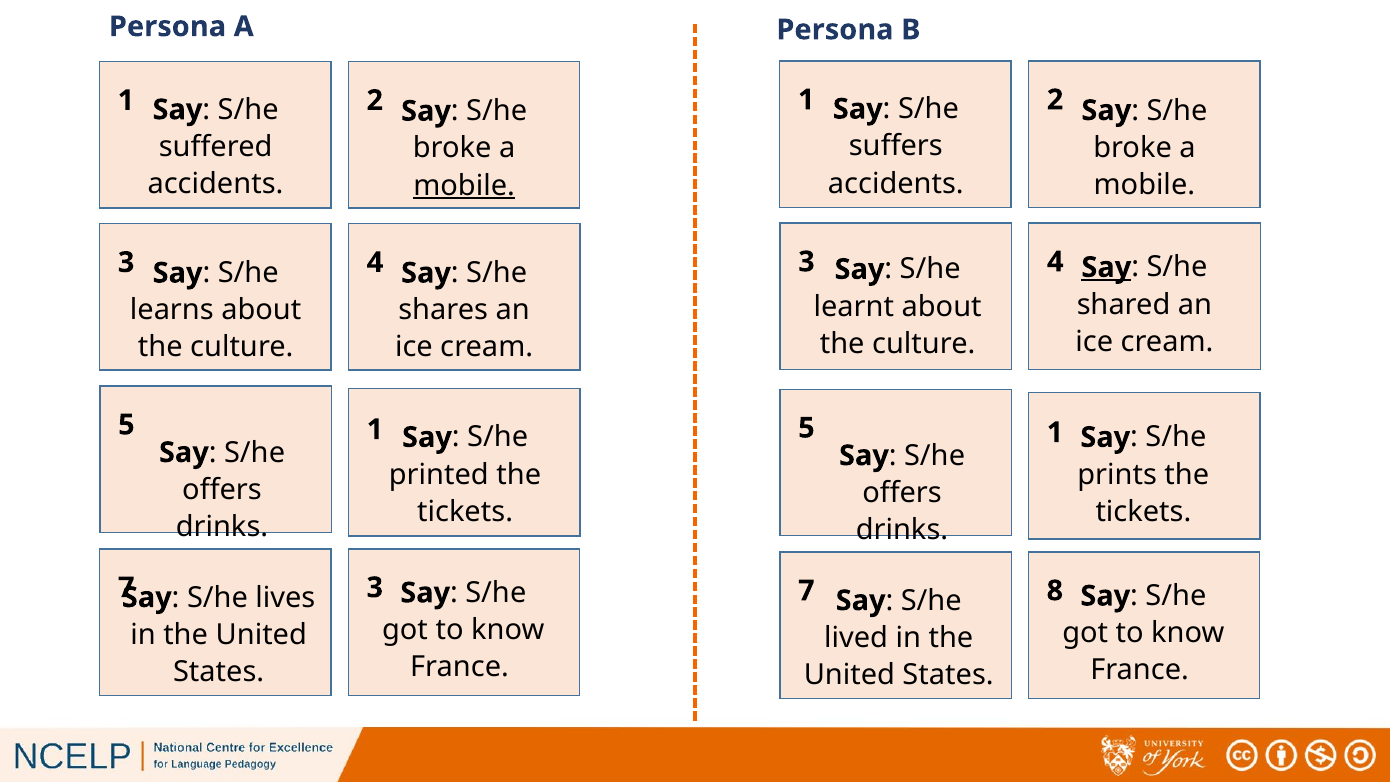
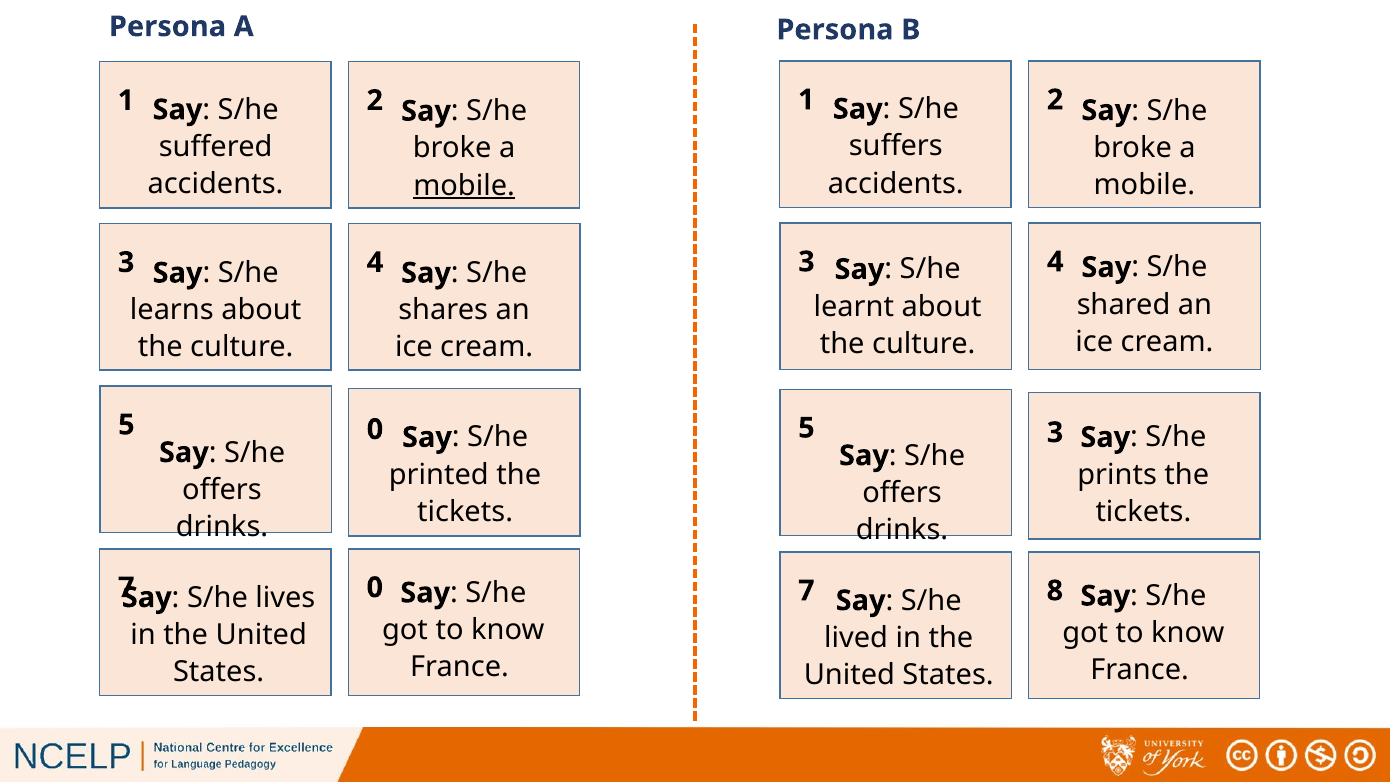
Say at (1106, 267) underline: present -> none
1 at (375, 429): 1 -> 0
1 at (1055, 433): 1 -> 3
3 at (375, 588): 3 -> 0
